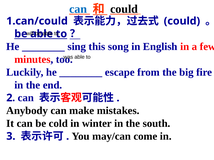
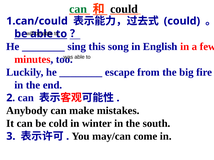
can at (78, 9) colour: blue -> green
